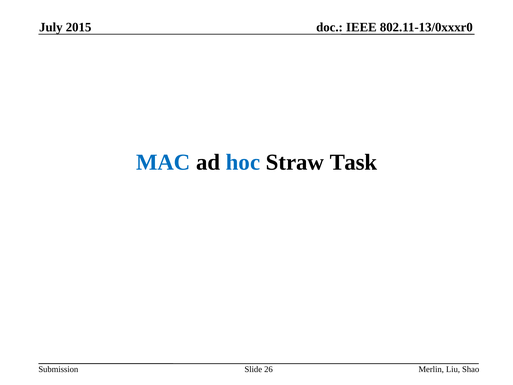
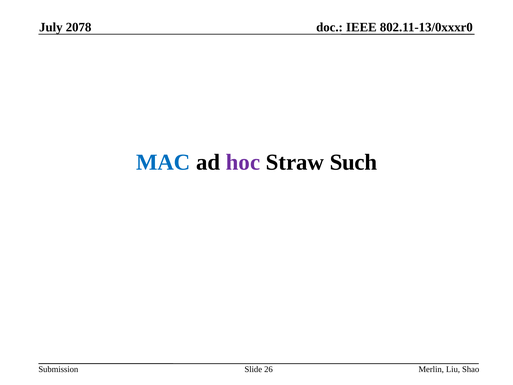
2015: 2015 -> 2078
hoc colour: blue -> purple
Task: Task -> Such
